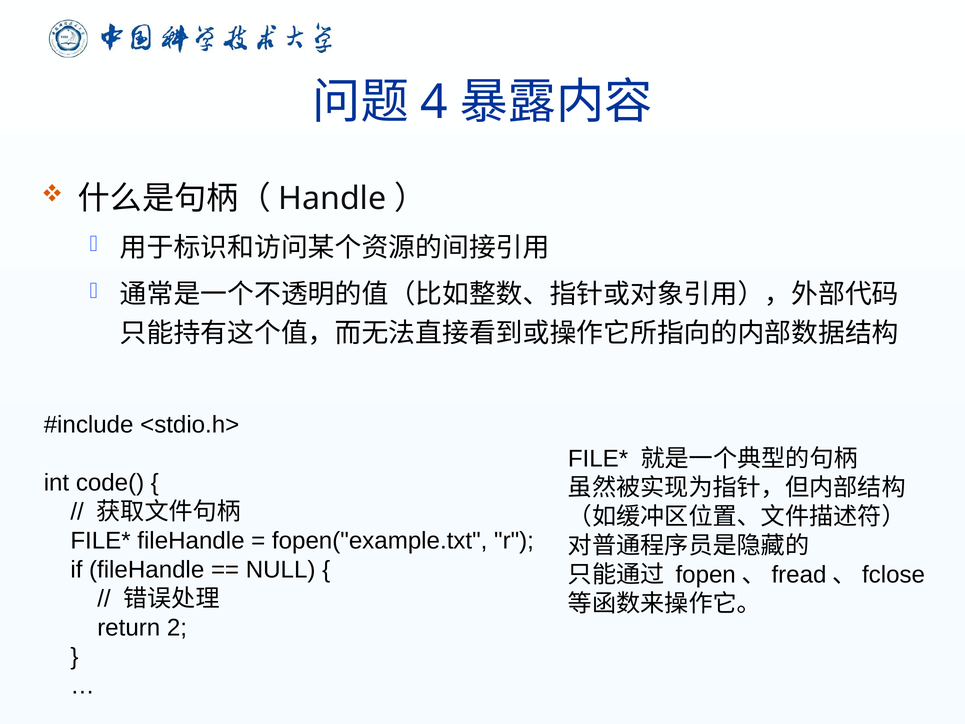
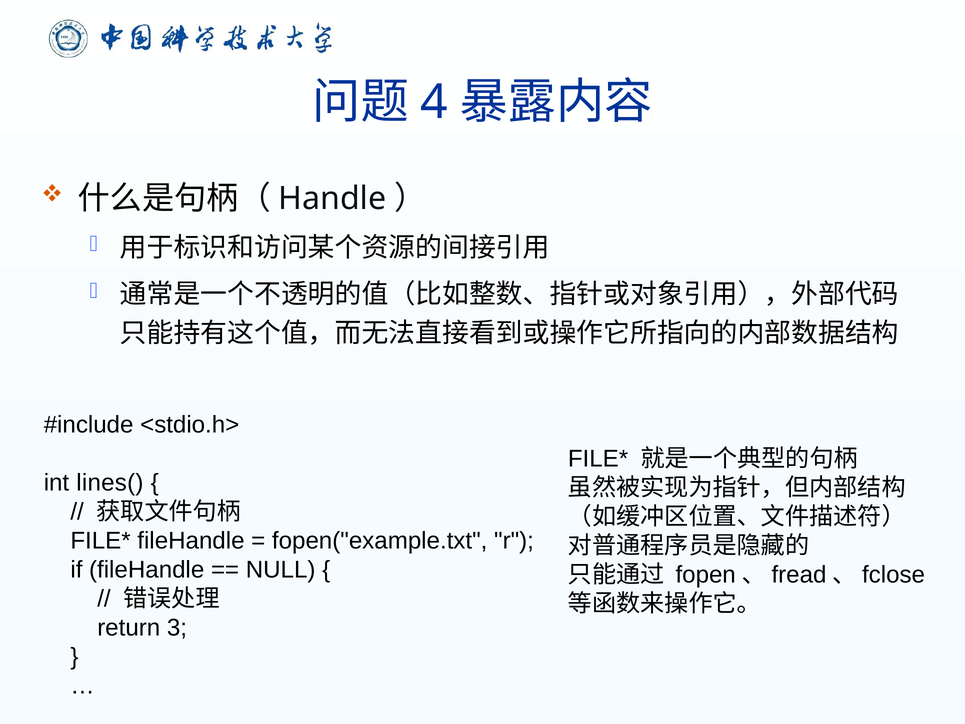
code(: code( -> lines(
2: 2 -> 3
